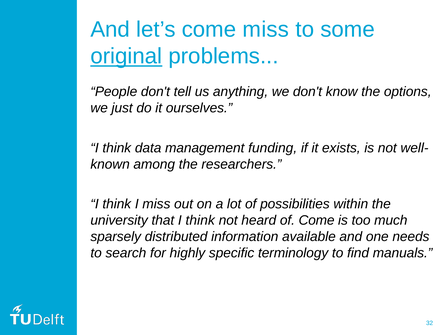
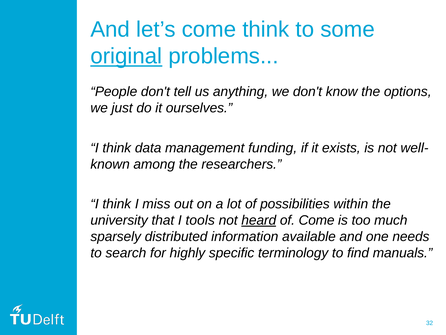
come miss: miss -> think
that I think: think -> tools
heard underline: none -> present
